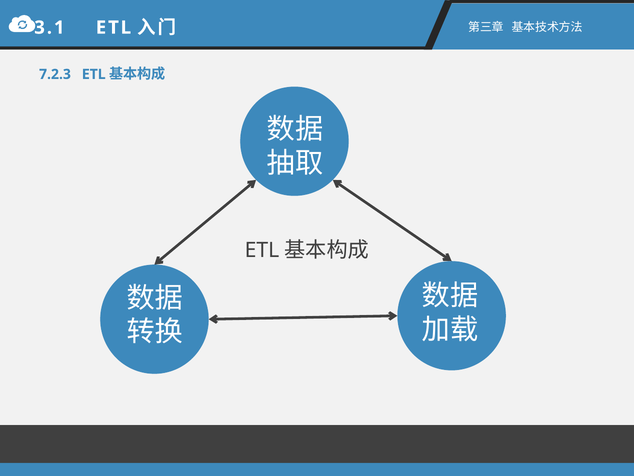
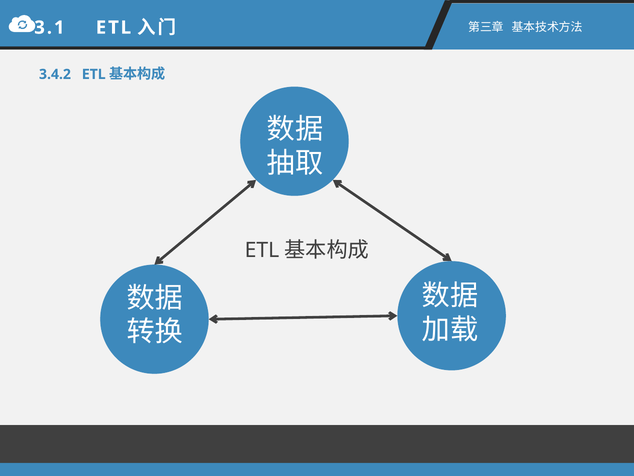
7.2.3: 7.2.3 -> 3.4.2
